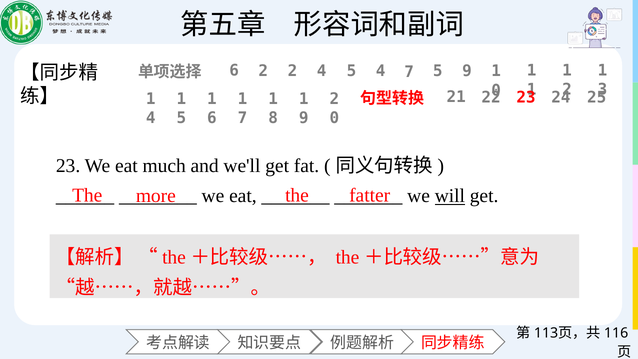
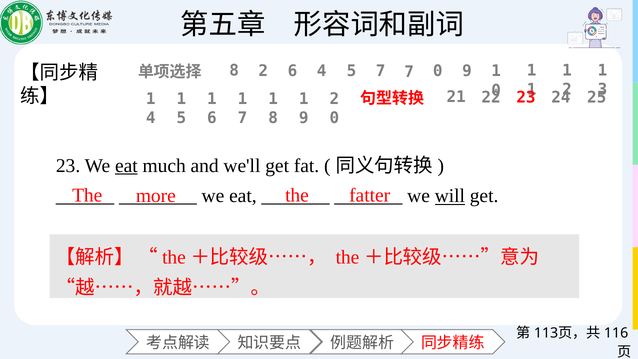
6 at (234, 70): 6 -> 8
2 2: 2 -> 6
5 4: 4 -> 7
7 5: 5 -> 0
eat at (126, 166) underline: none -> present
